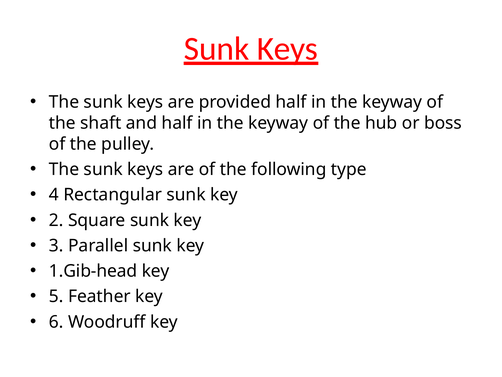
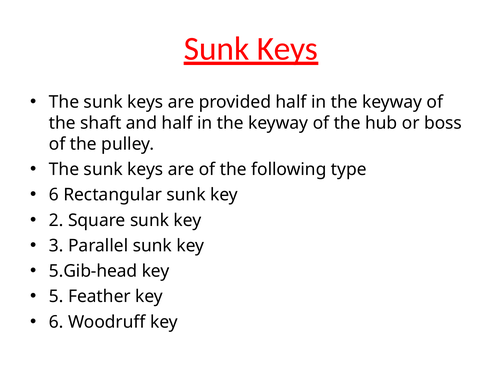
4 at (54, 195): 4 -> 6
1.Gib-head: 1.Gib-head -> 5.Gib-head
